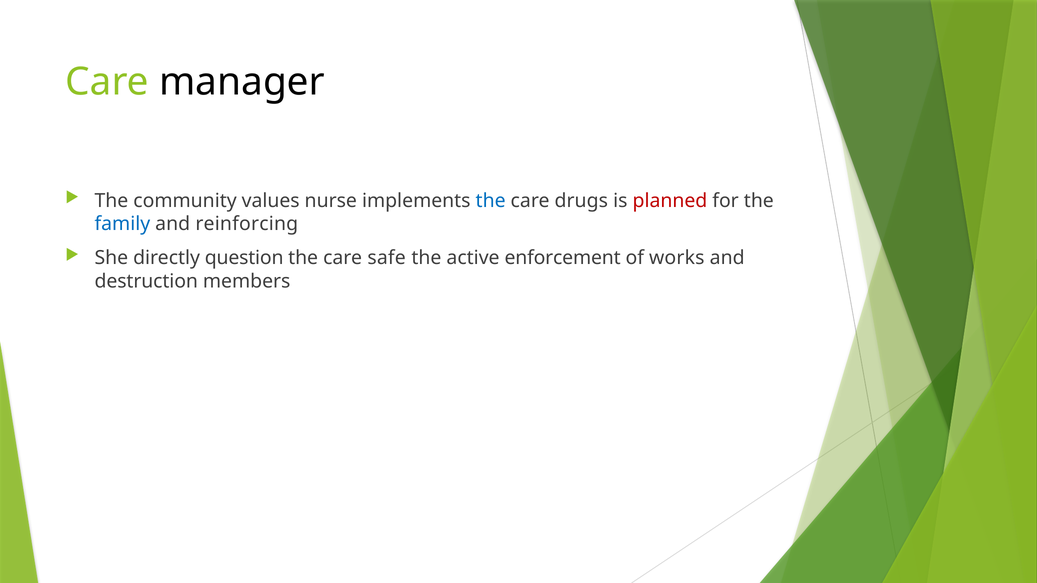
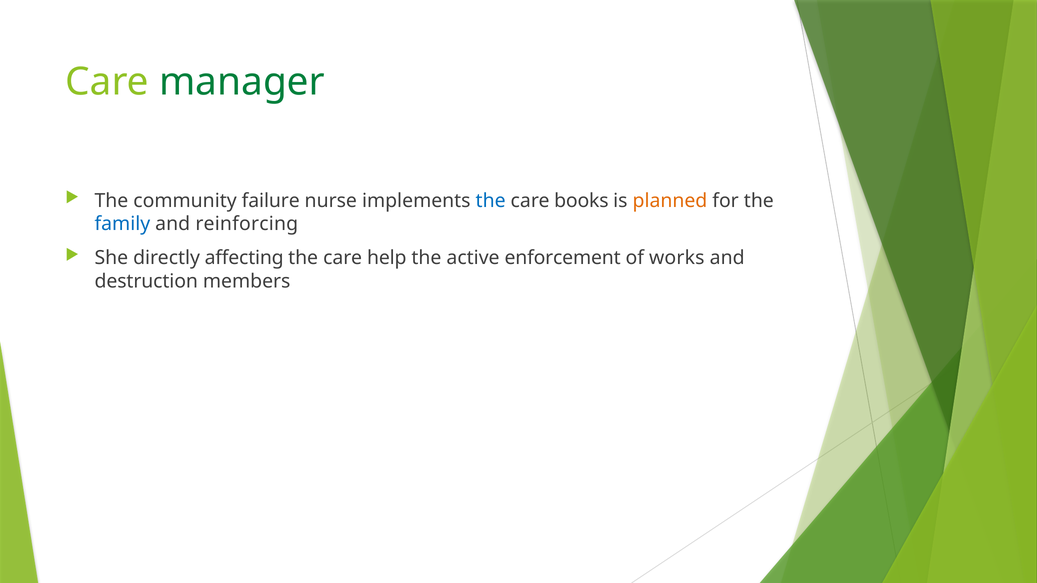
manager colour: black -> green
values: values -> failure
drugs: drugs -> books
planned colour: red -> orange
question: question -> affecting
safe: safe -> help
